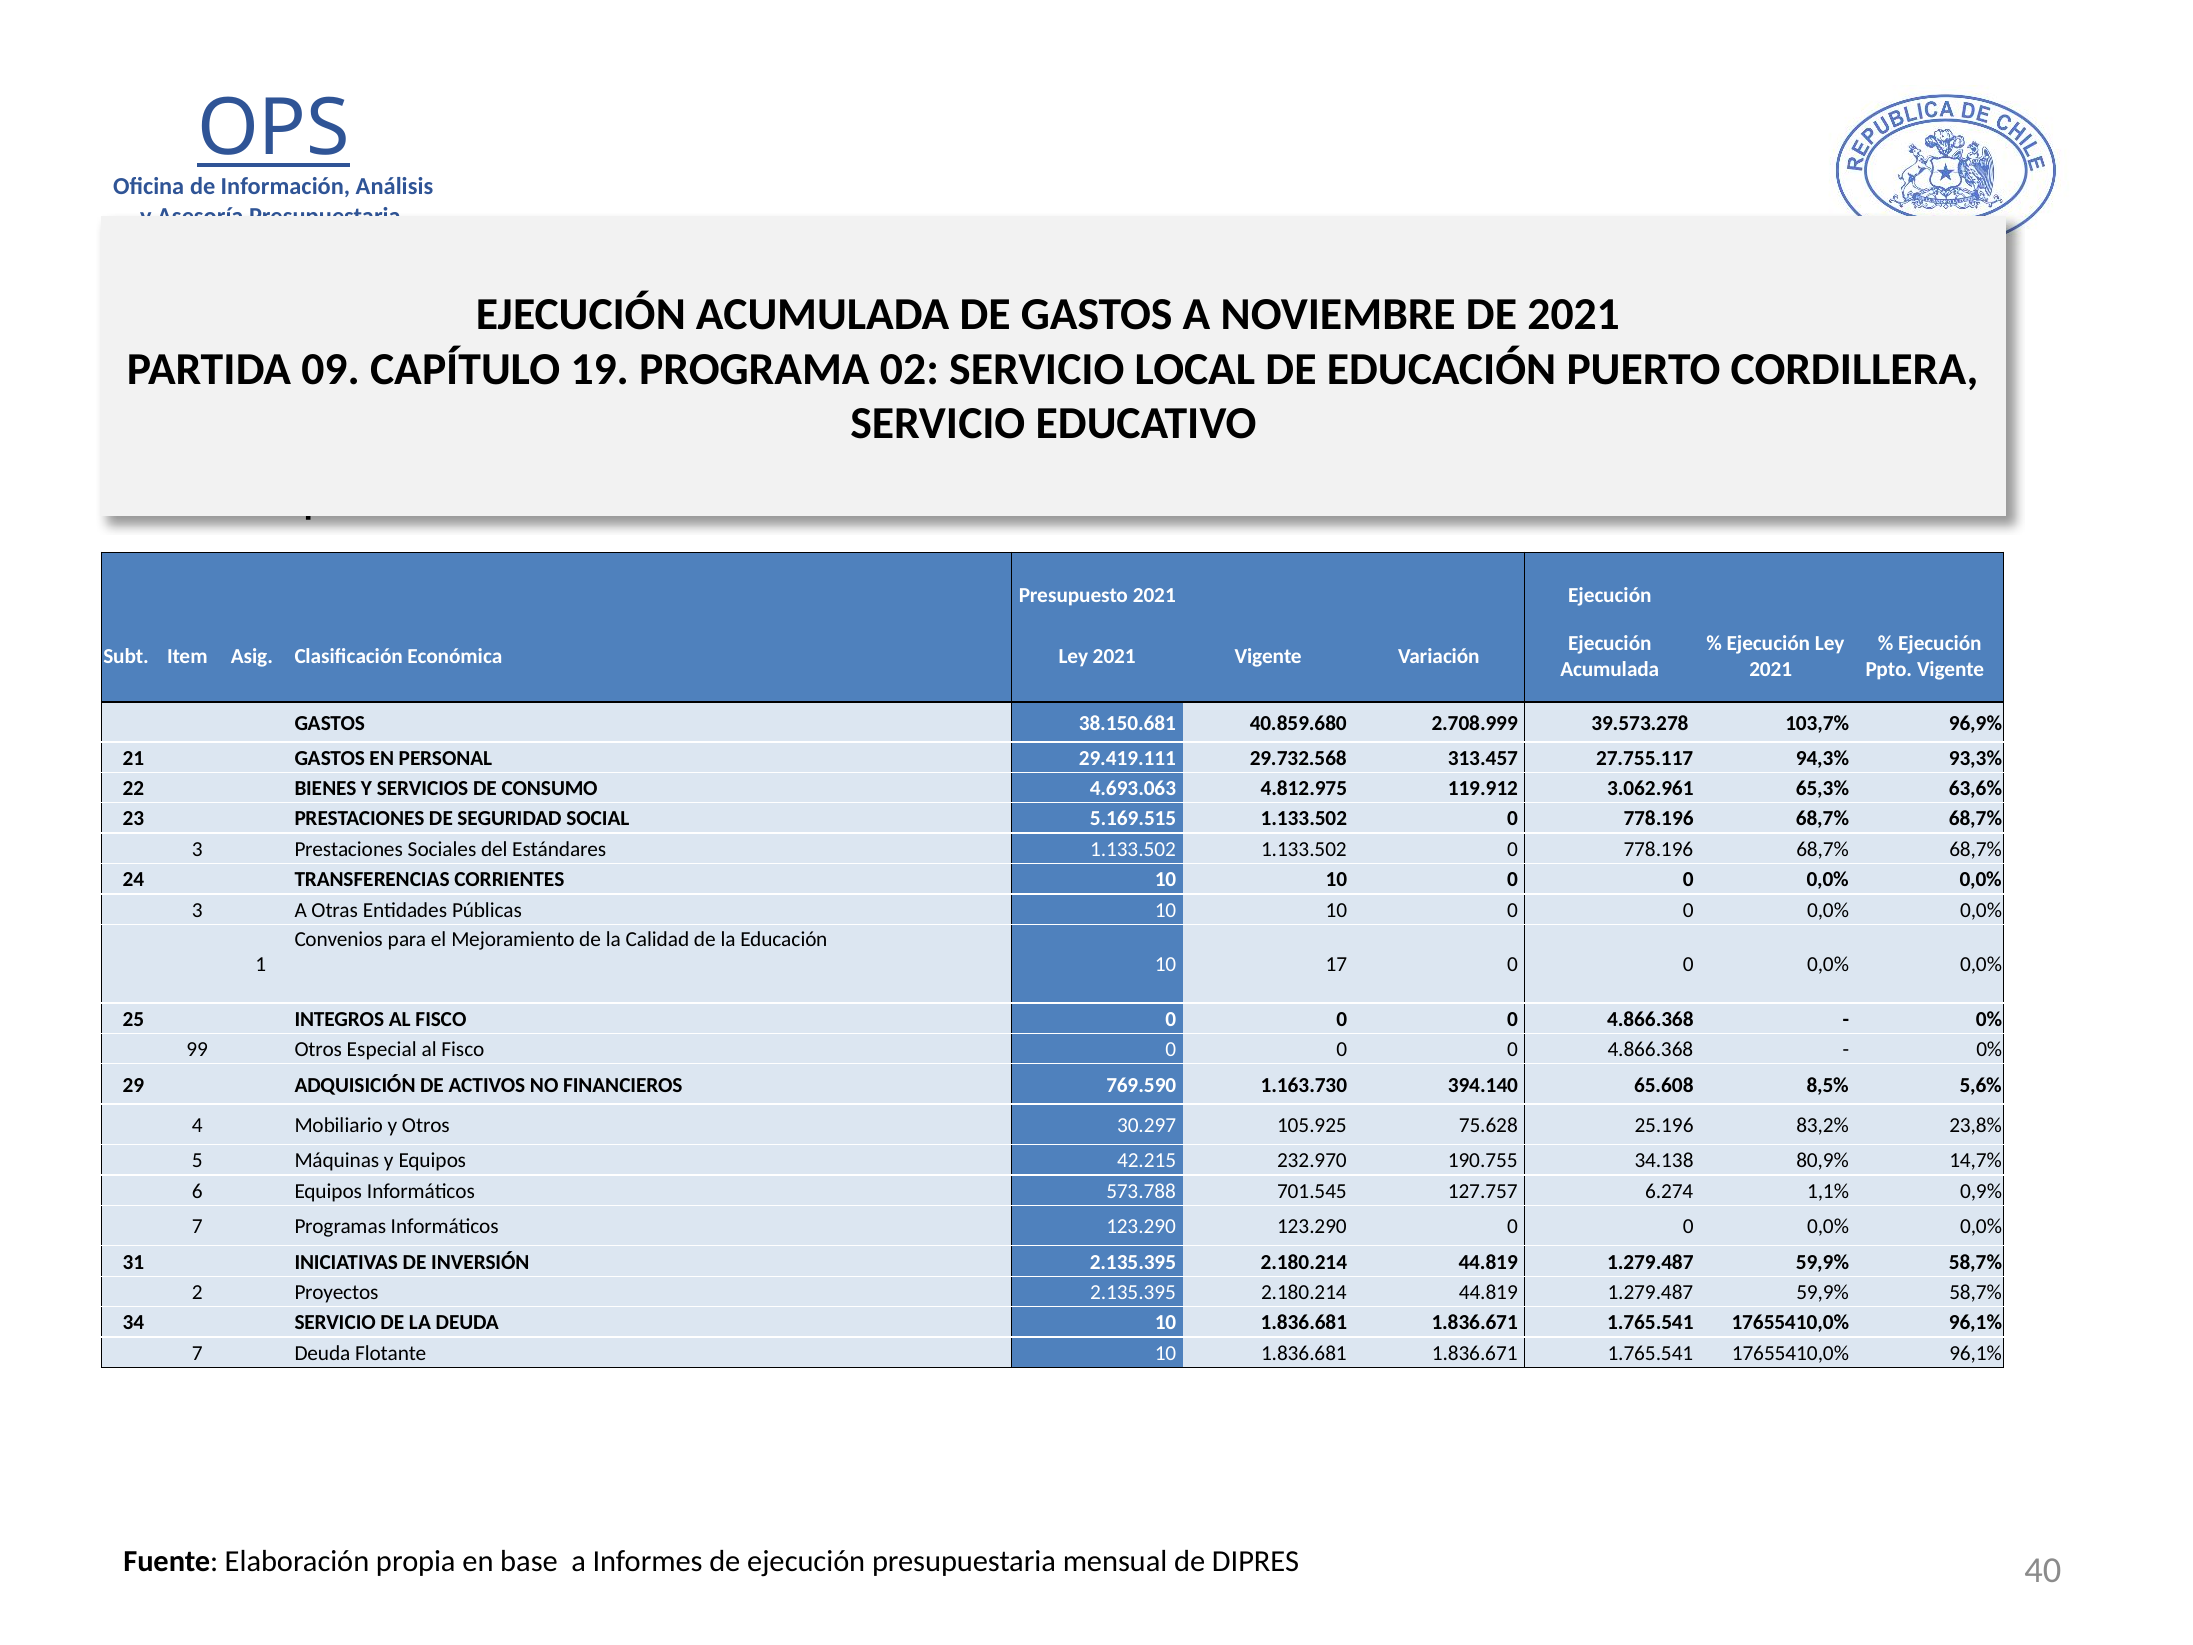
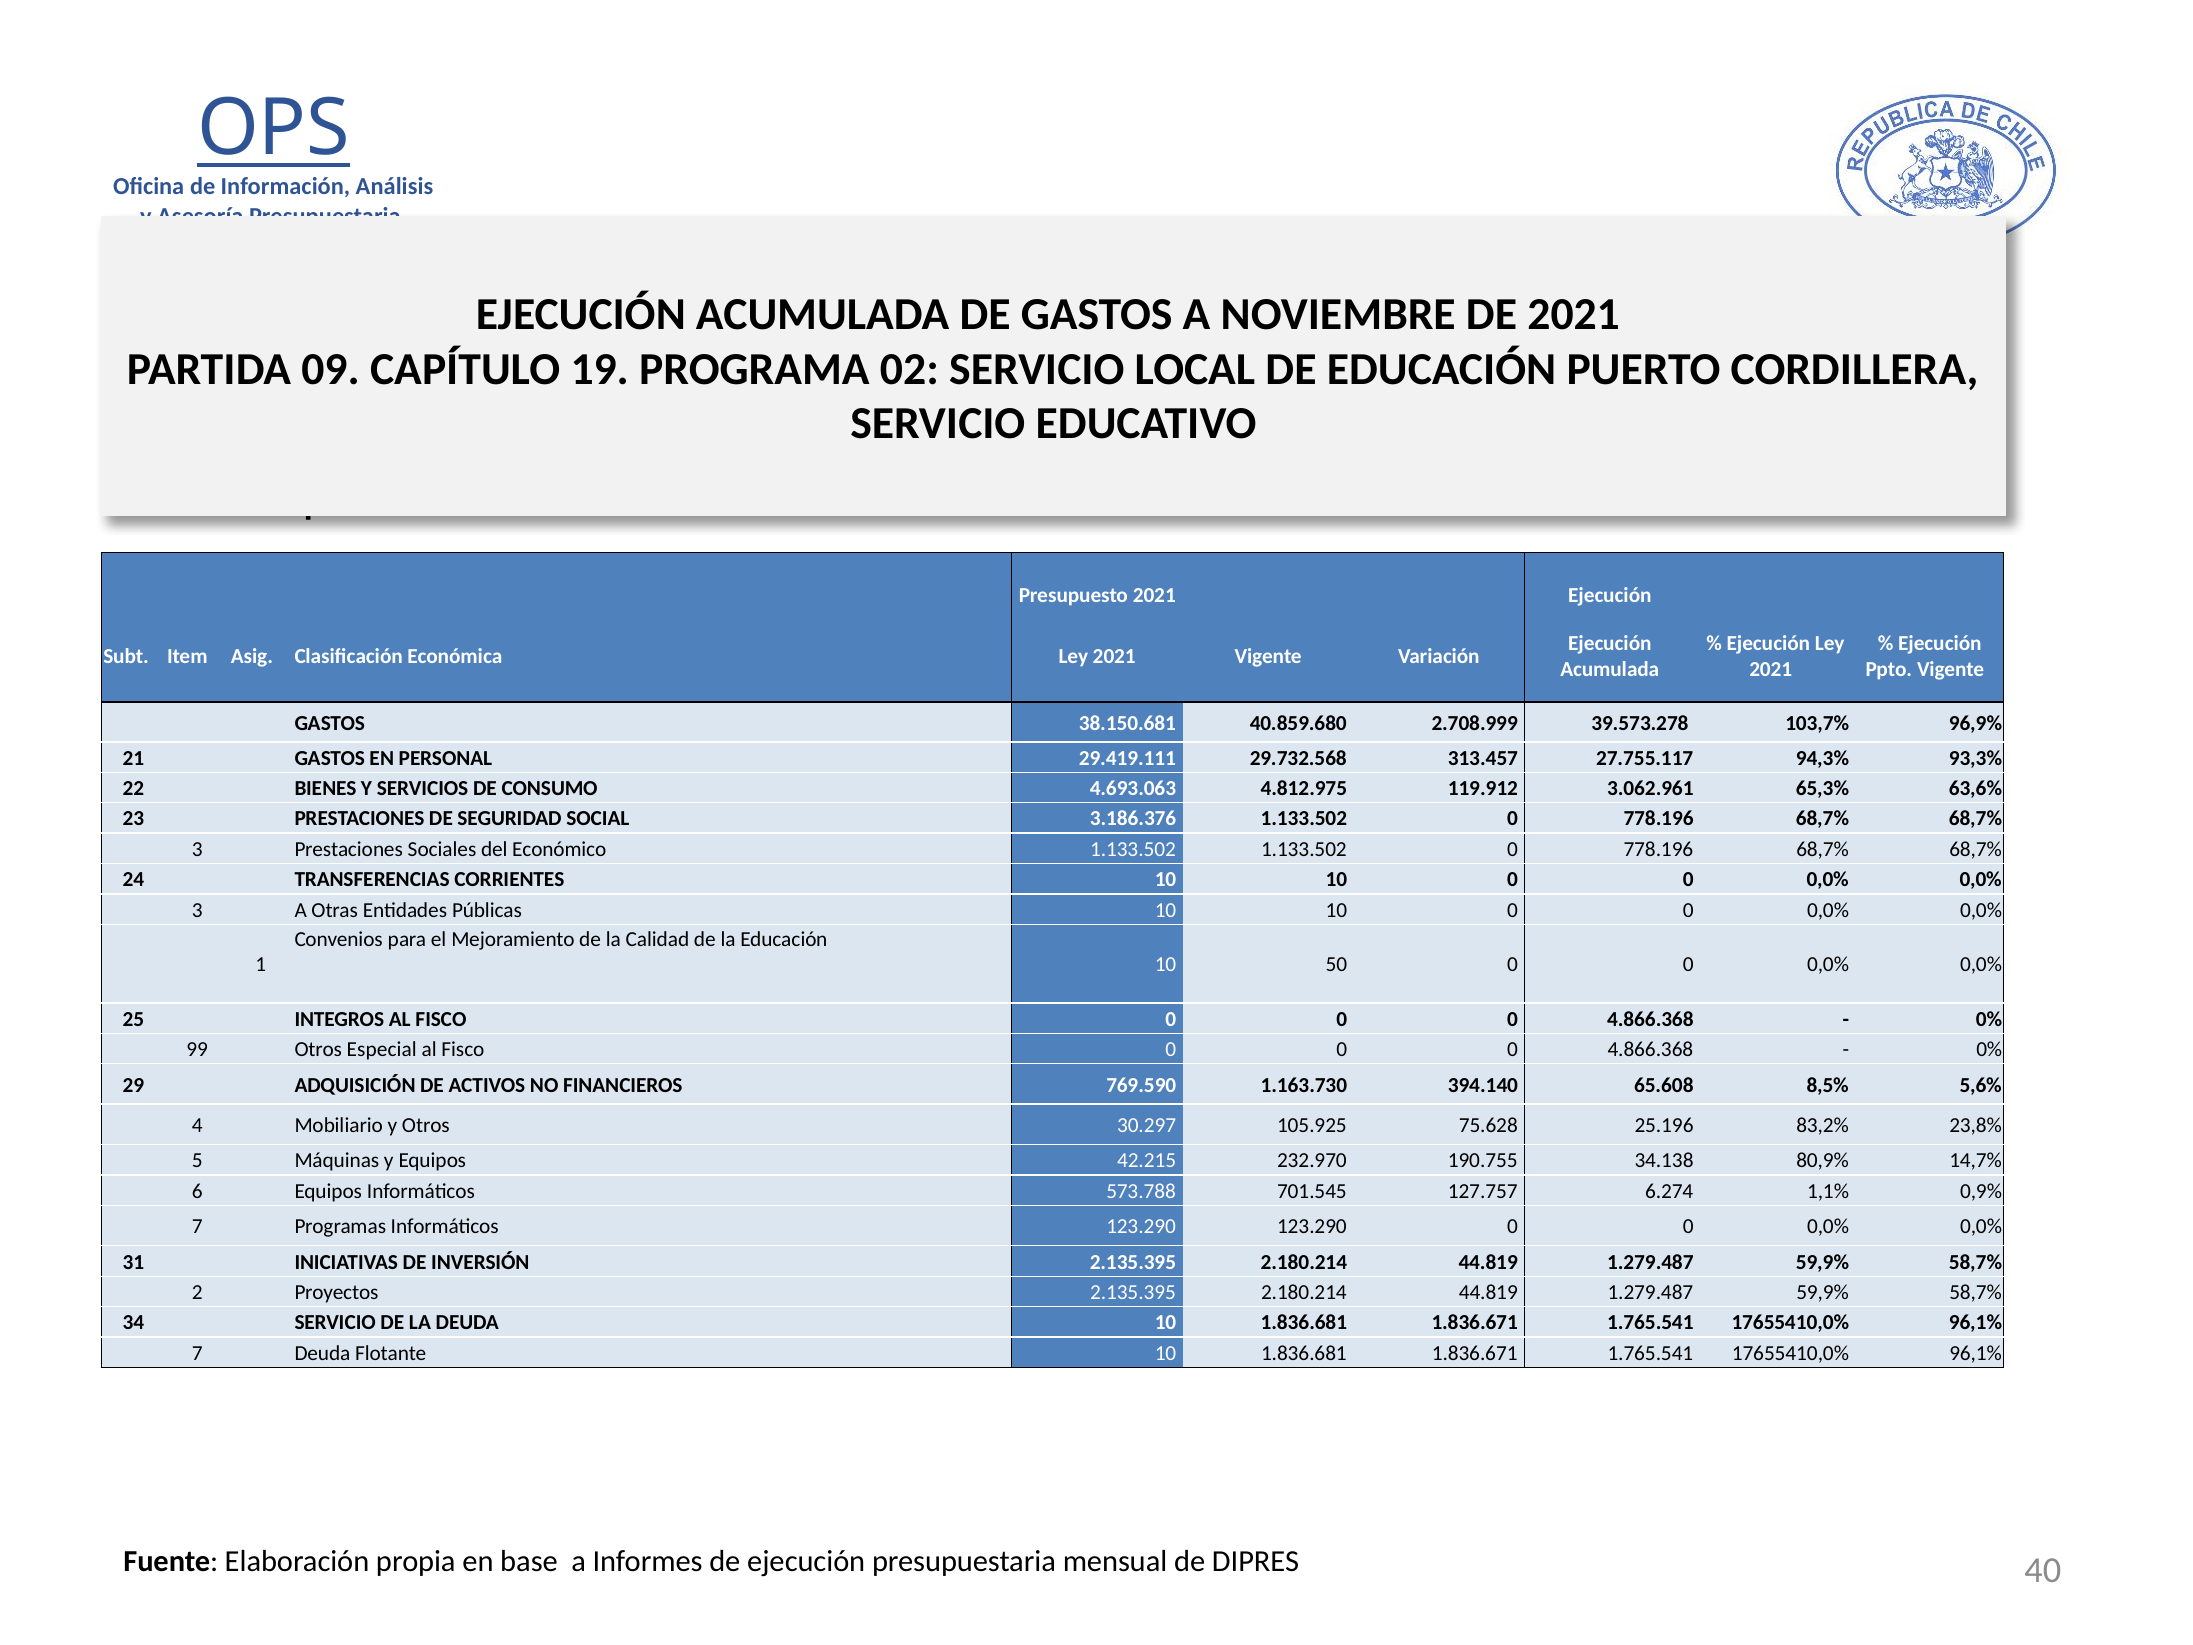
5.169.515: 5.169.515 -> 3.186.376
Estándares: Estándares -> Económico
17: 17 -> 50
